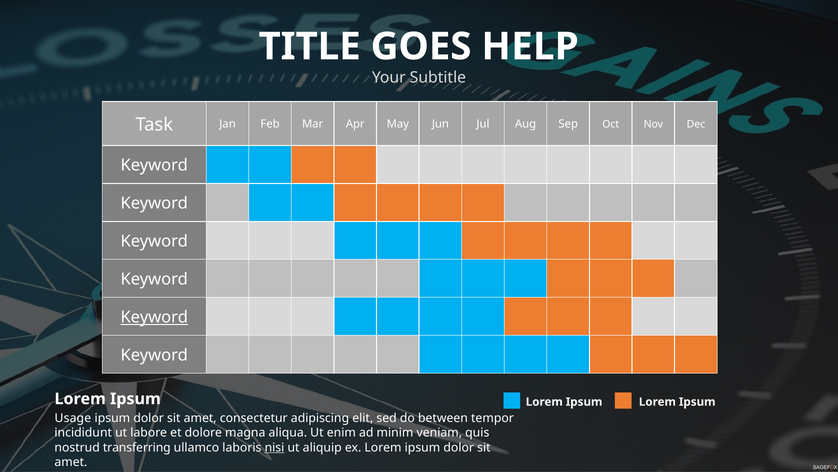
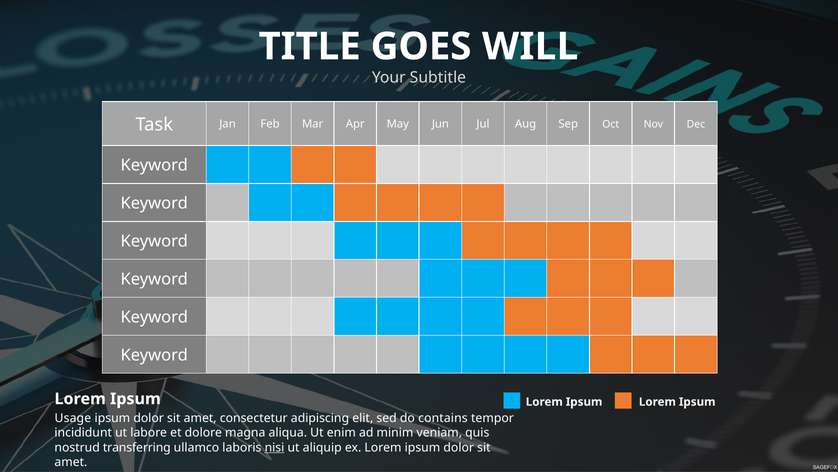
HELP: HELP -> WILL
Keyword at (154, 317) underline: present -> none
between: between -> contains
